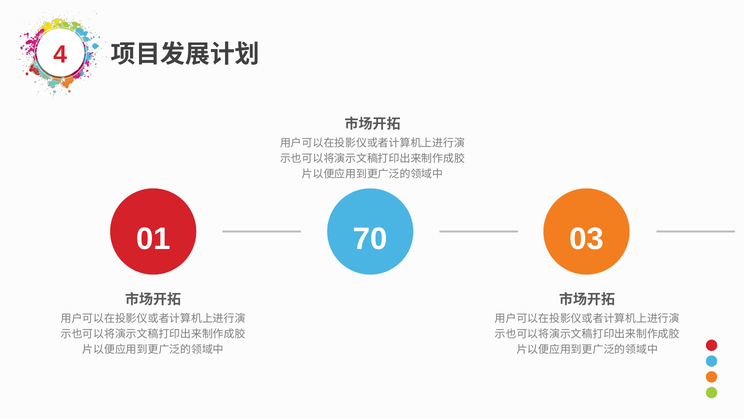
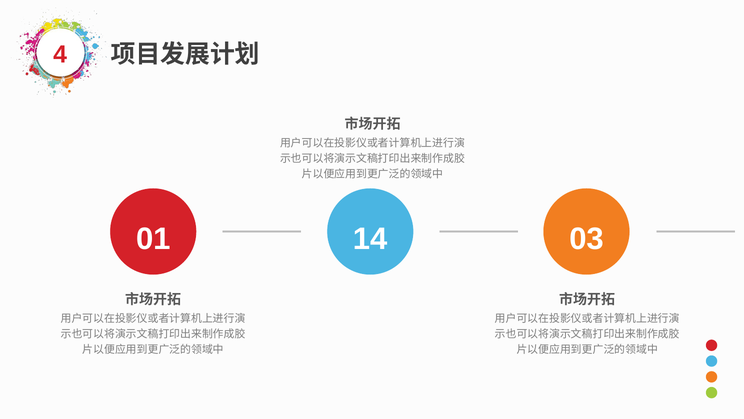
70: 70 -> 14
